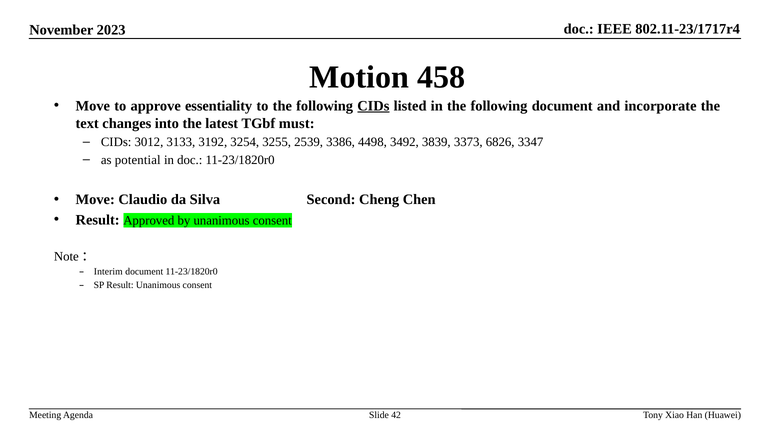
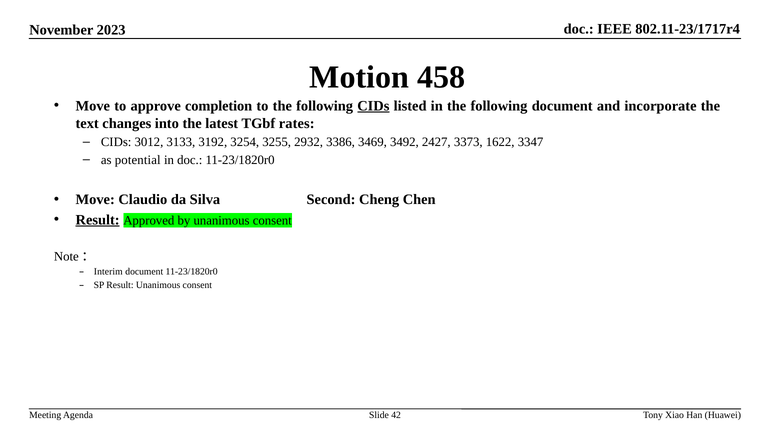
essentiality: essentiality -> completion
must: must -> rates
2539: 2539 -> 2932
4498: 4498 -> 3469
3839: 3839 -> 2427
6826: 6826 -> 1622
Result at (98, 220) underline: none -> present
